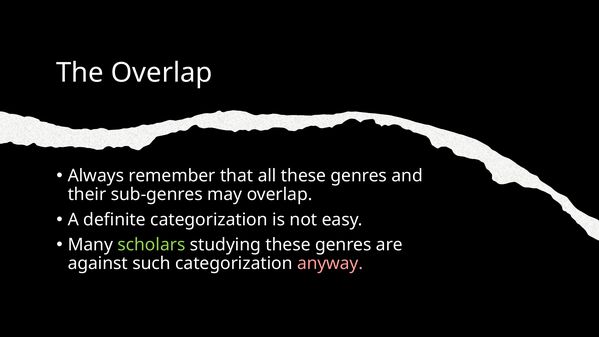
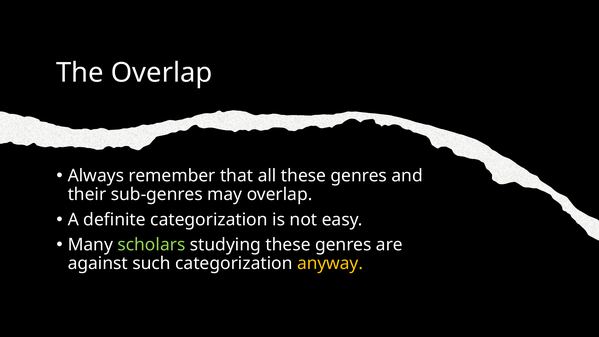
anyway colour: pink -> yellow
